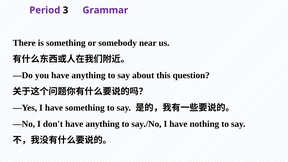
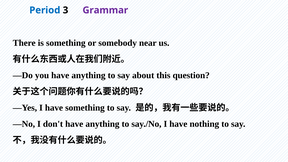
Period colour: purple -> blue
